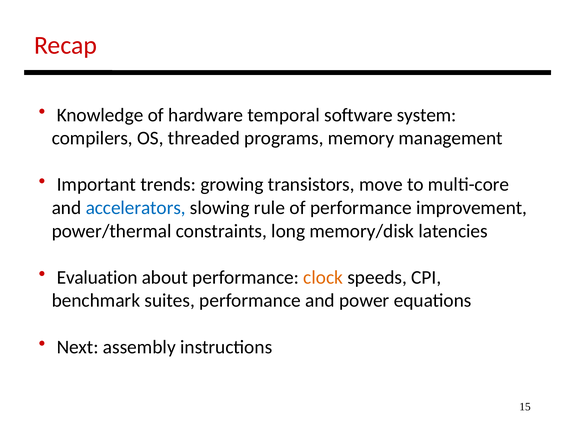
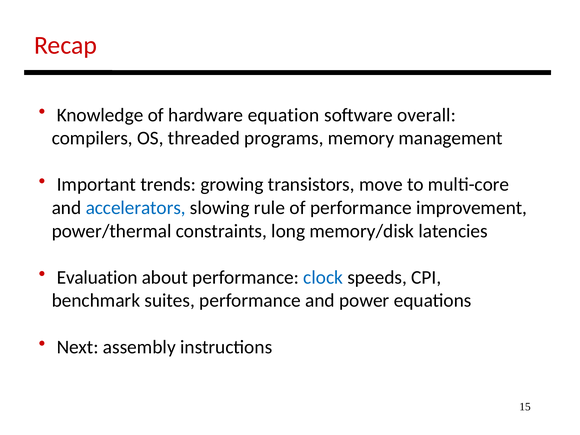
temporal: temporal -> equation
system: system -> overall
clock colour: orange -> blue
